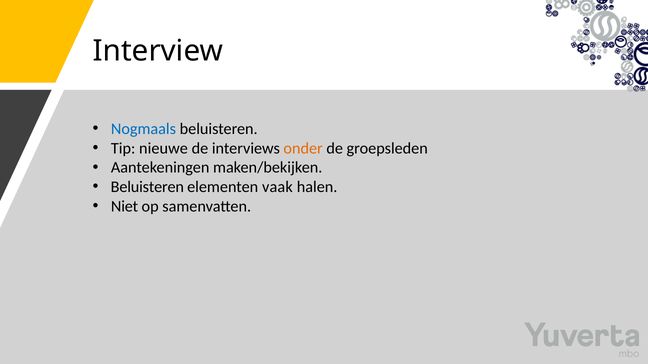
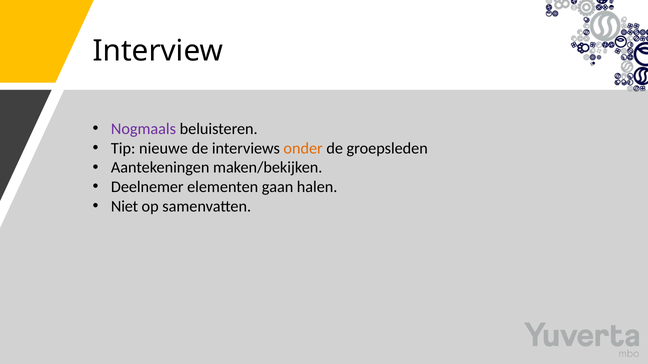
Nogmaals colour: blue -> purple
Beluisteren at (147, 187): Beluisteren -> Deelnemer
vaak: vaak -> gaan
